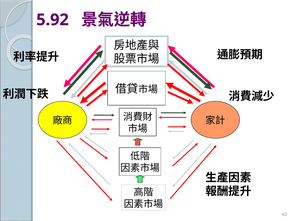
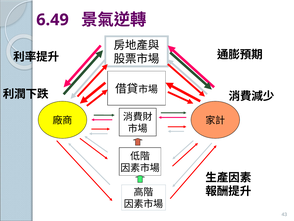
5.92: 5.92 -> 6.49
